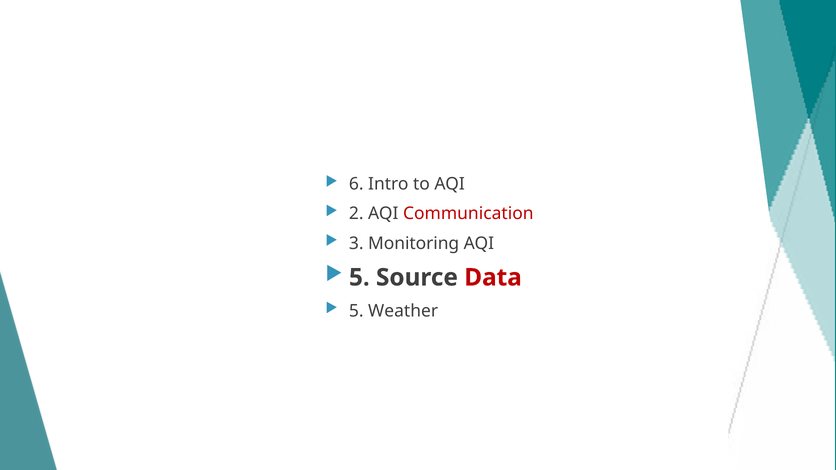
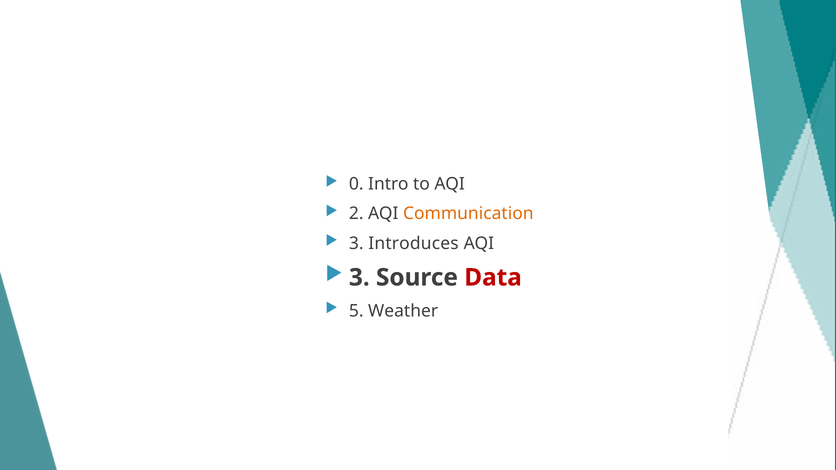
6: 6 -> 0
Communication colour: red -> orange
Monitoring: Monitoring -> Introduces
5 at (359, 278): 5 -> 3
